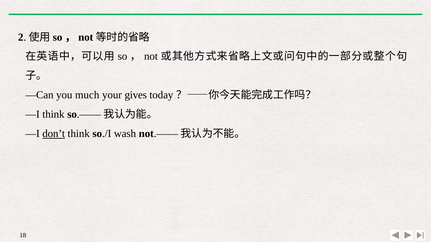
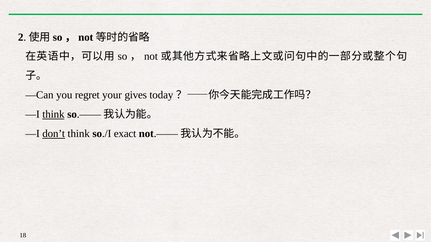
much: much -> regret
think at (53, 115) underline: none -> present
wash: wash -> exact
